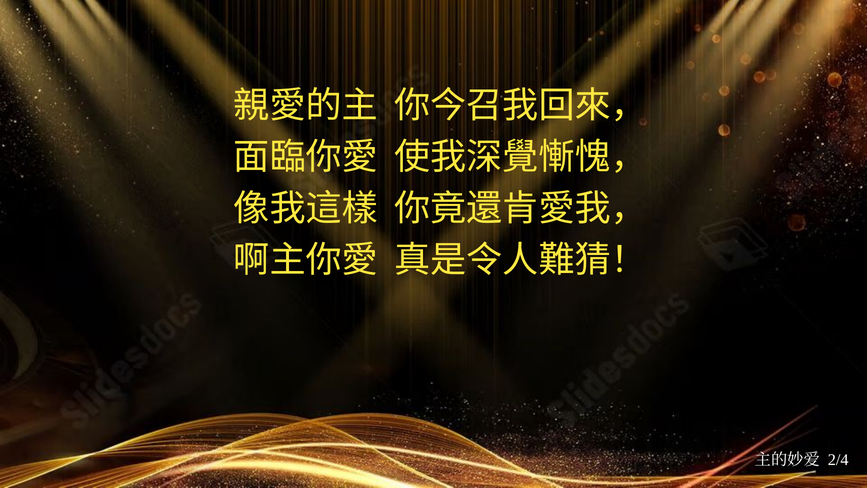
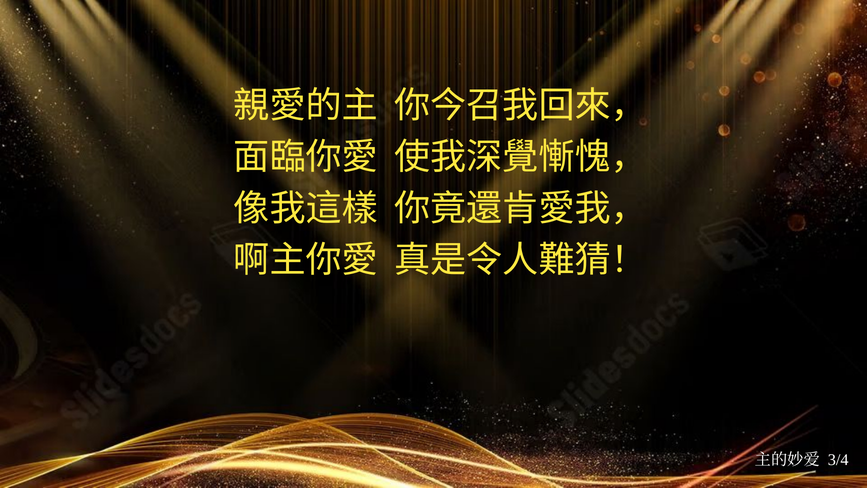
2/4: 2/4 -> 3/4
